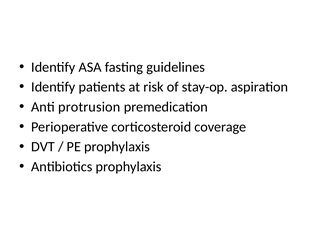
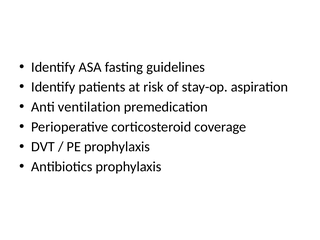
protrusion: protrusion -> ventilation
